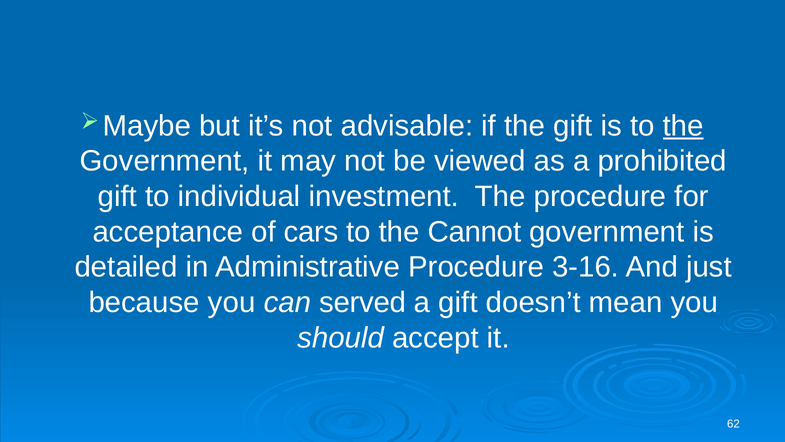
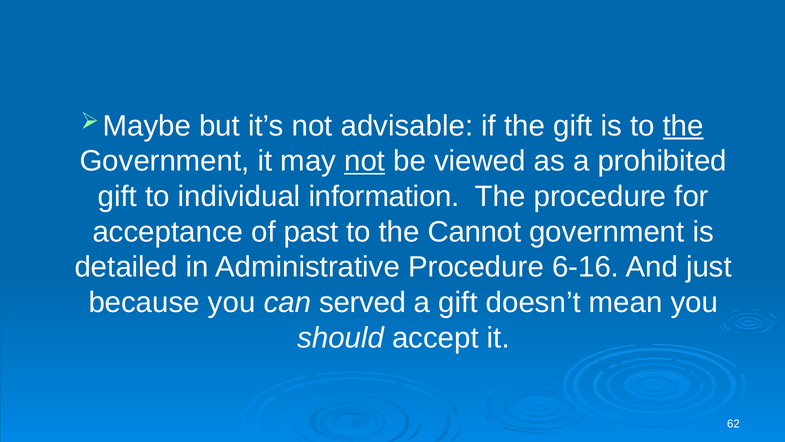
not at (365, 161) underline: none -> present
investment: investment -> information
cars: cars -> past
3-16: 3-16 -> 6-16
